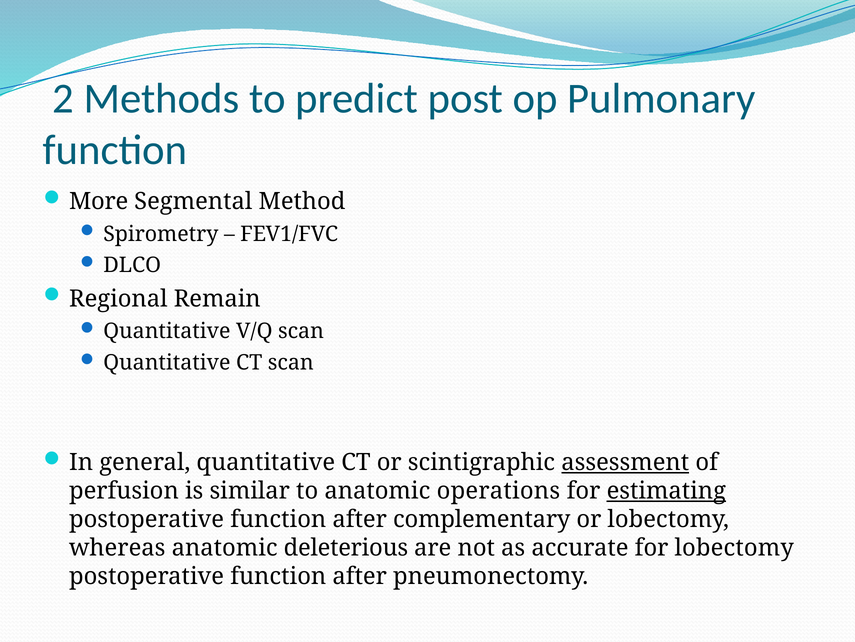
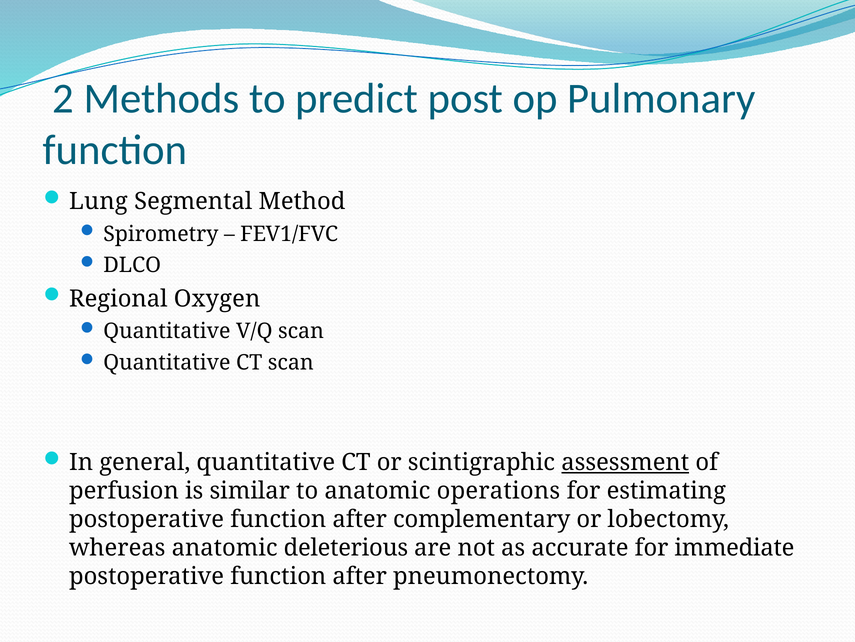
More: More -> Lung
Remain: Remain -> Oxygen
estimating underline: present -> none
for lobectomy: lobectomy -> immediate
